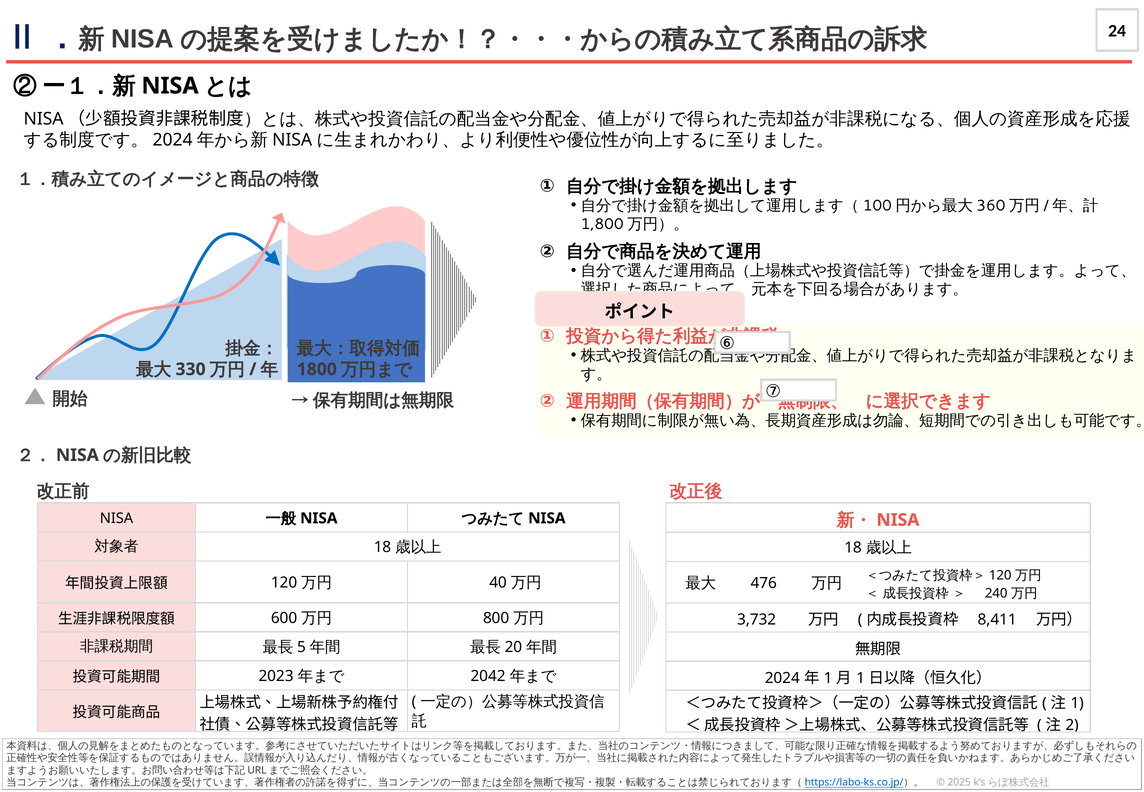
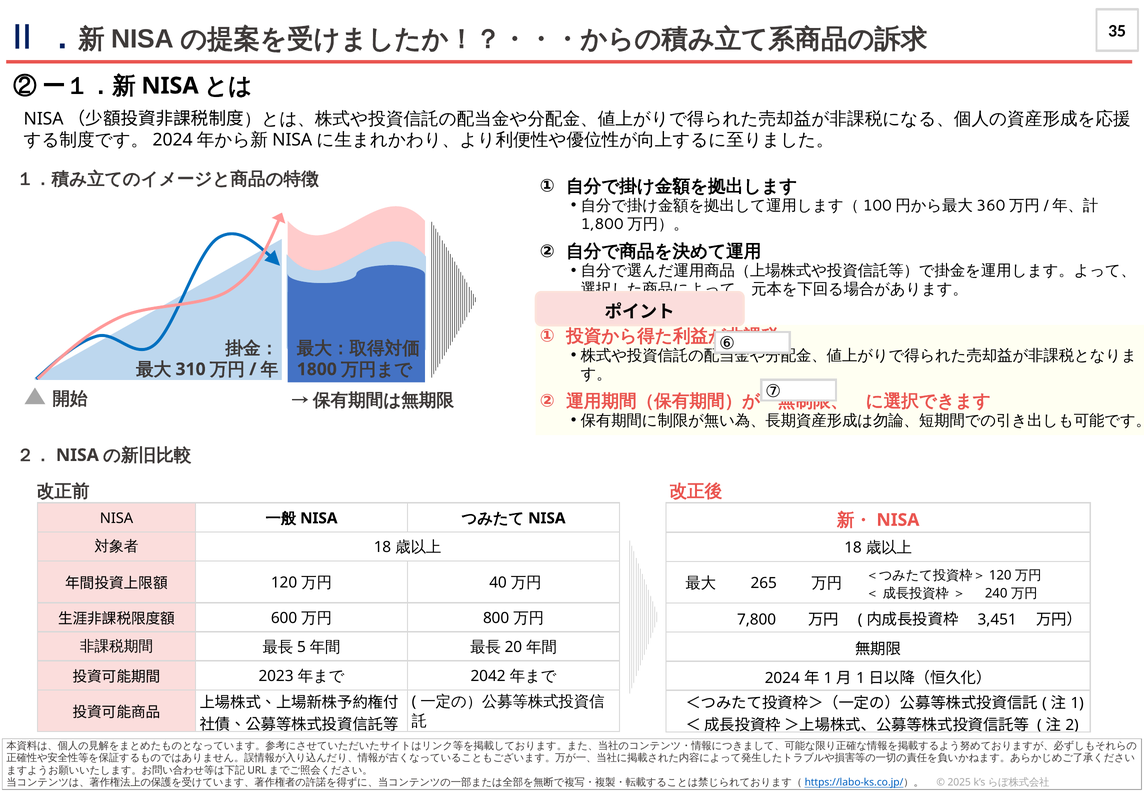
24: 24 -> 35
330: 330 -> 310
476: 476 -> 265
3,732: 3,732 -> 7,800
8,411: 8,411 -> 3,451
